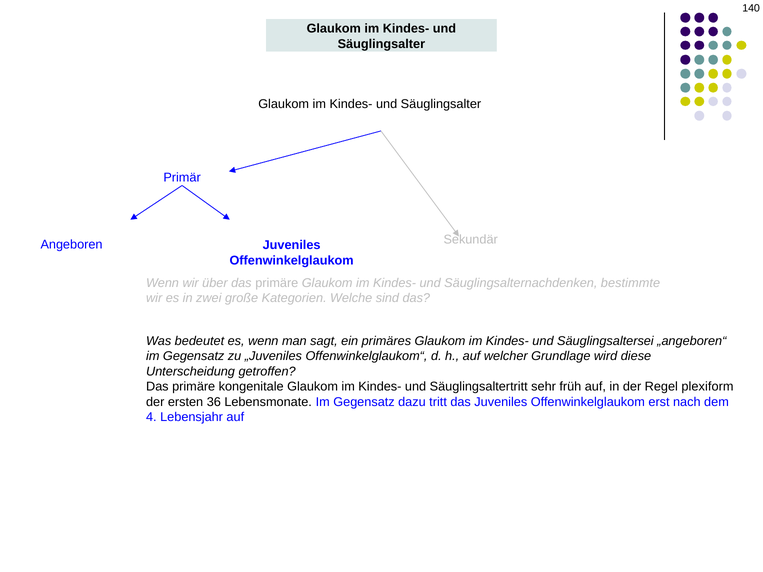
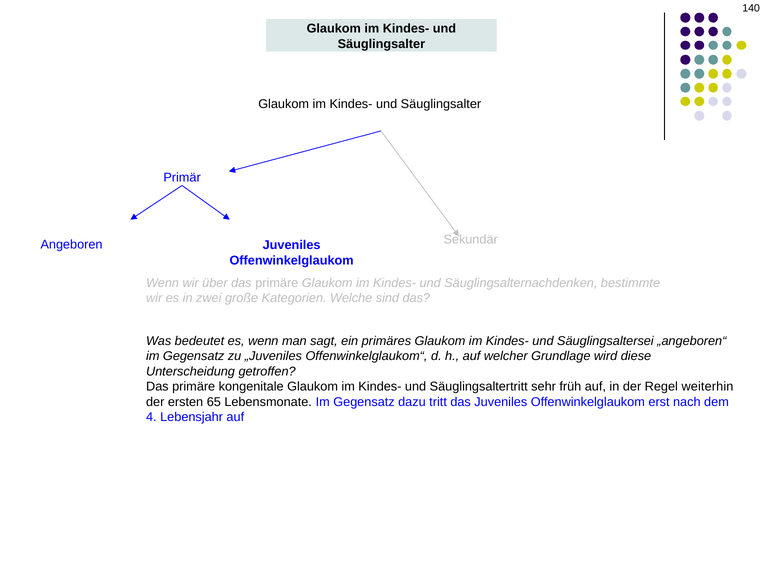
plexiform: plexiform -> weiterhin
36: 36 -> 65
